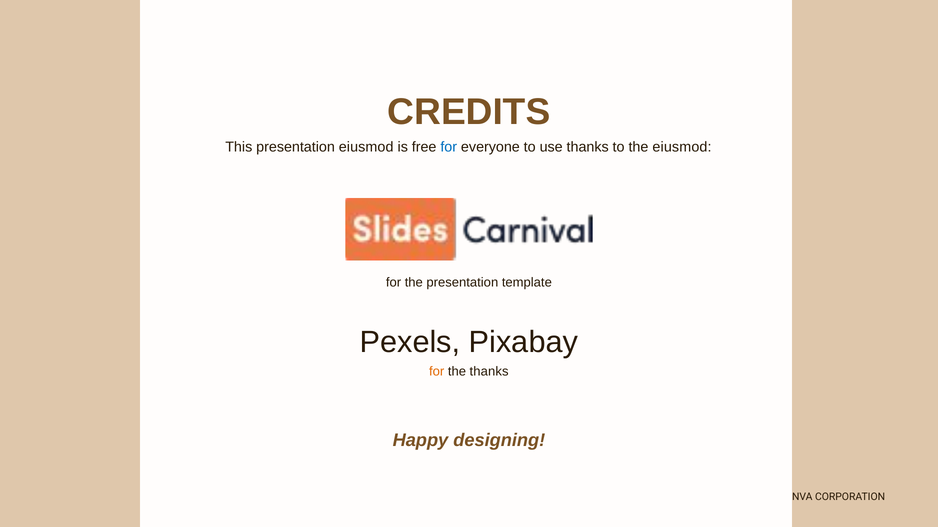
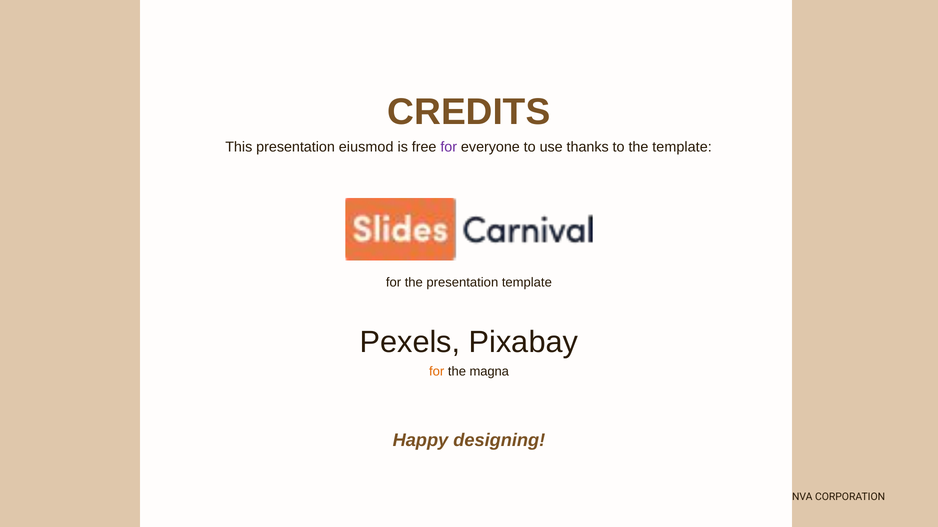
for at (449, 147) colour: blue -> purple
the eiusmod: eiusmod -> template
the thanks: thanks -> magna
